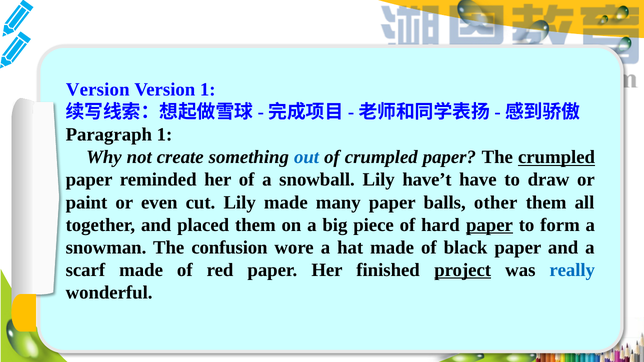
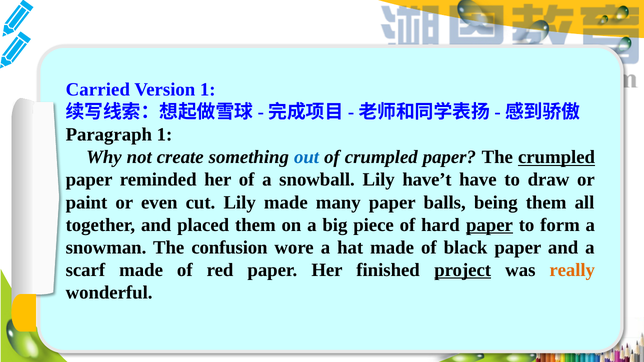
Version at (98, 90): Version -> Carried
other: other -> being
really colour: blue -> orange
